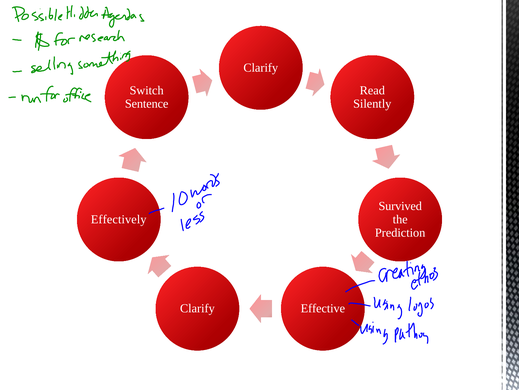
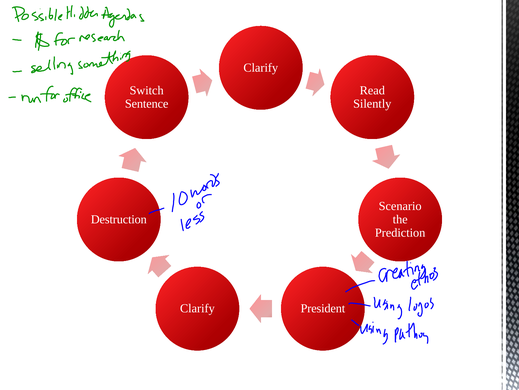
Survived: Survived -> Scenario
Effectively: Effectively -> Destruction
Effective: Effective -> President
